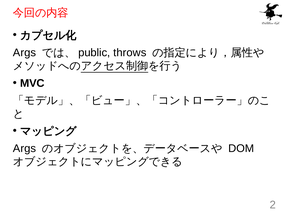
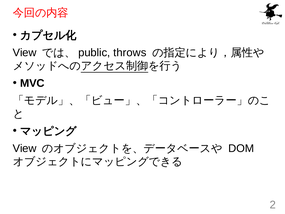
Args at (24, 53): Args -> View
Args at (24, 148): Args -> View
